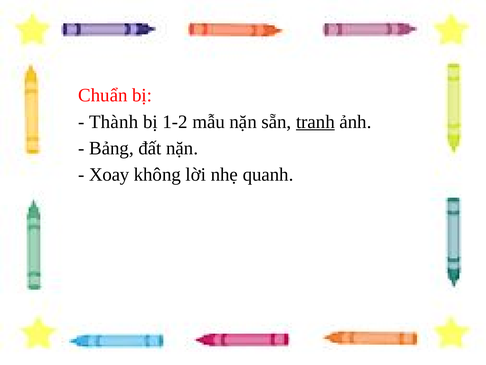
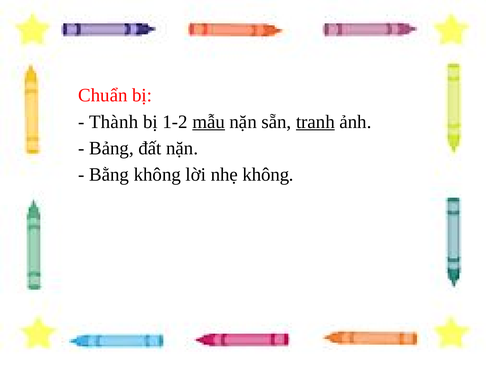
mẫu underline: none -> present
Xoay: Xoay -> Bằng
nhẹ quanh: quanh -> không
